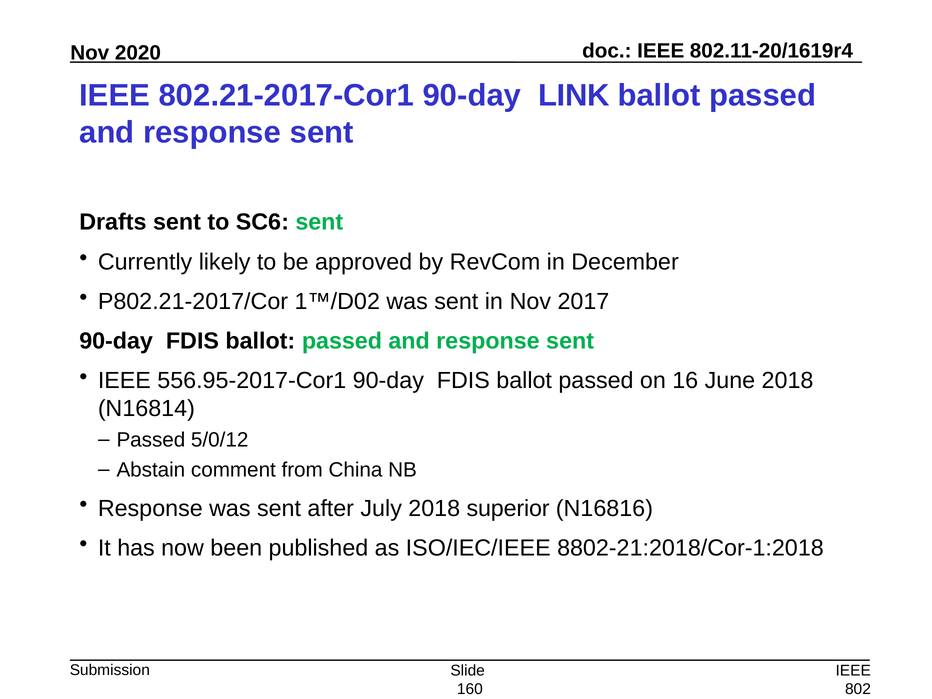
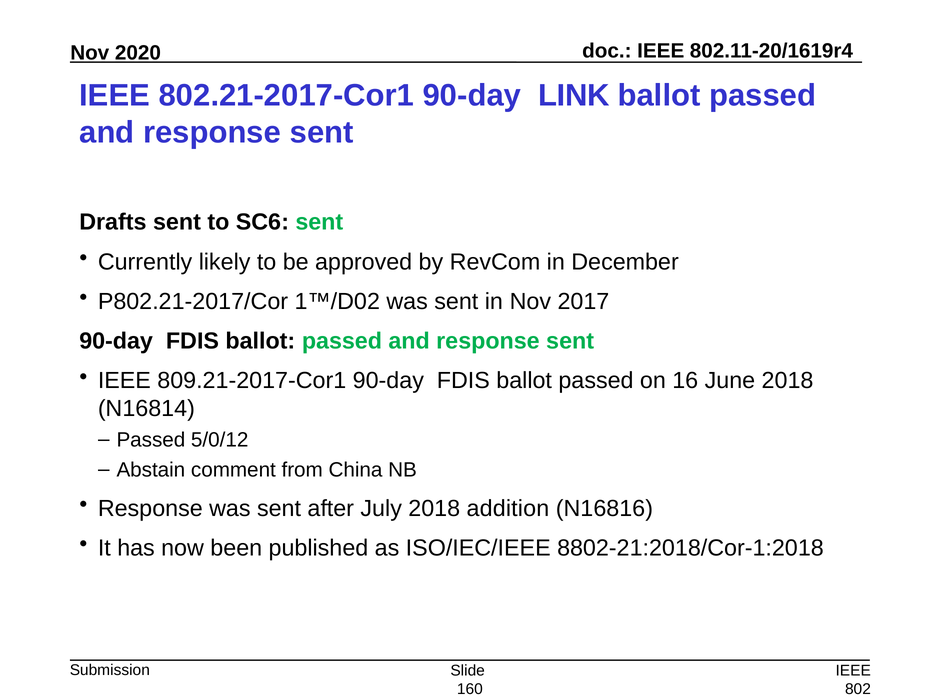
556.95-2017-Cor1: 556.95-2017-Cor1 -> 809.21-2017-Cor1
superior: superior -> addition
